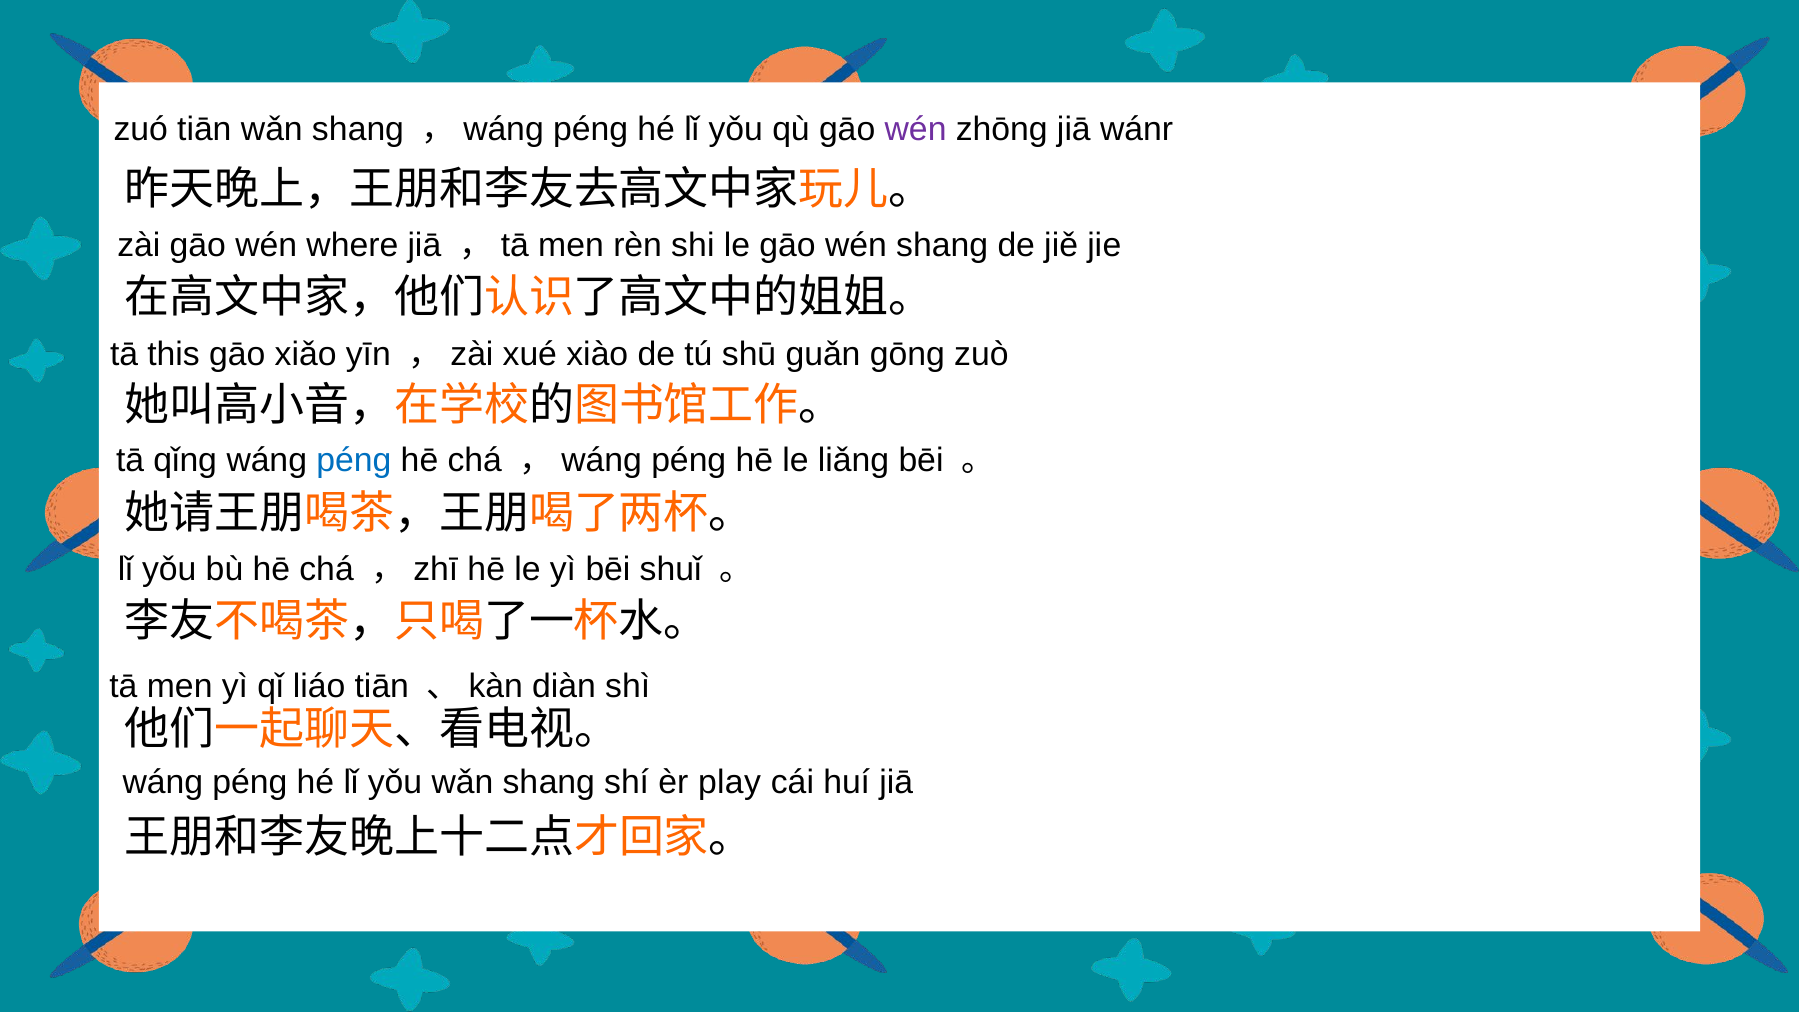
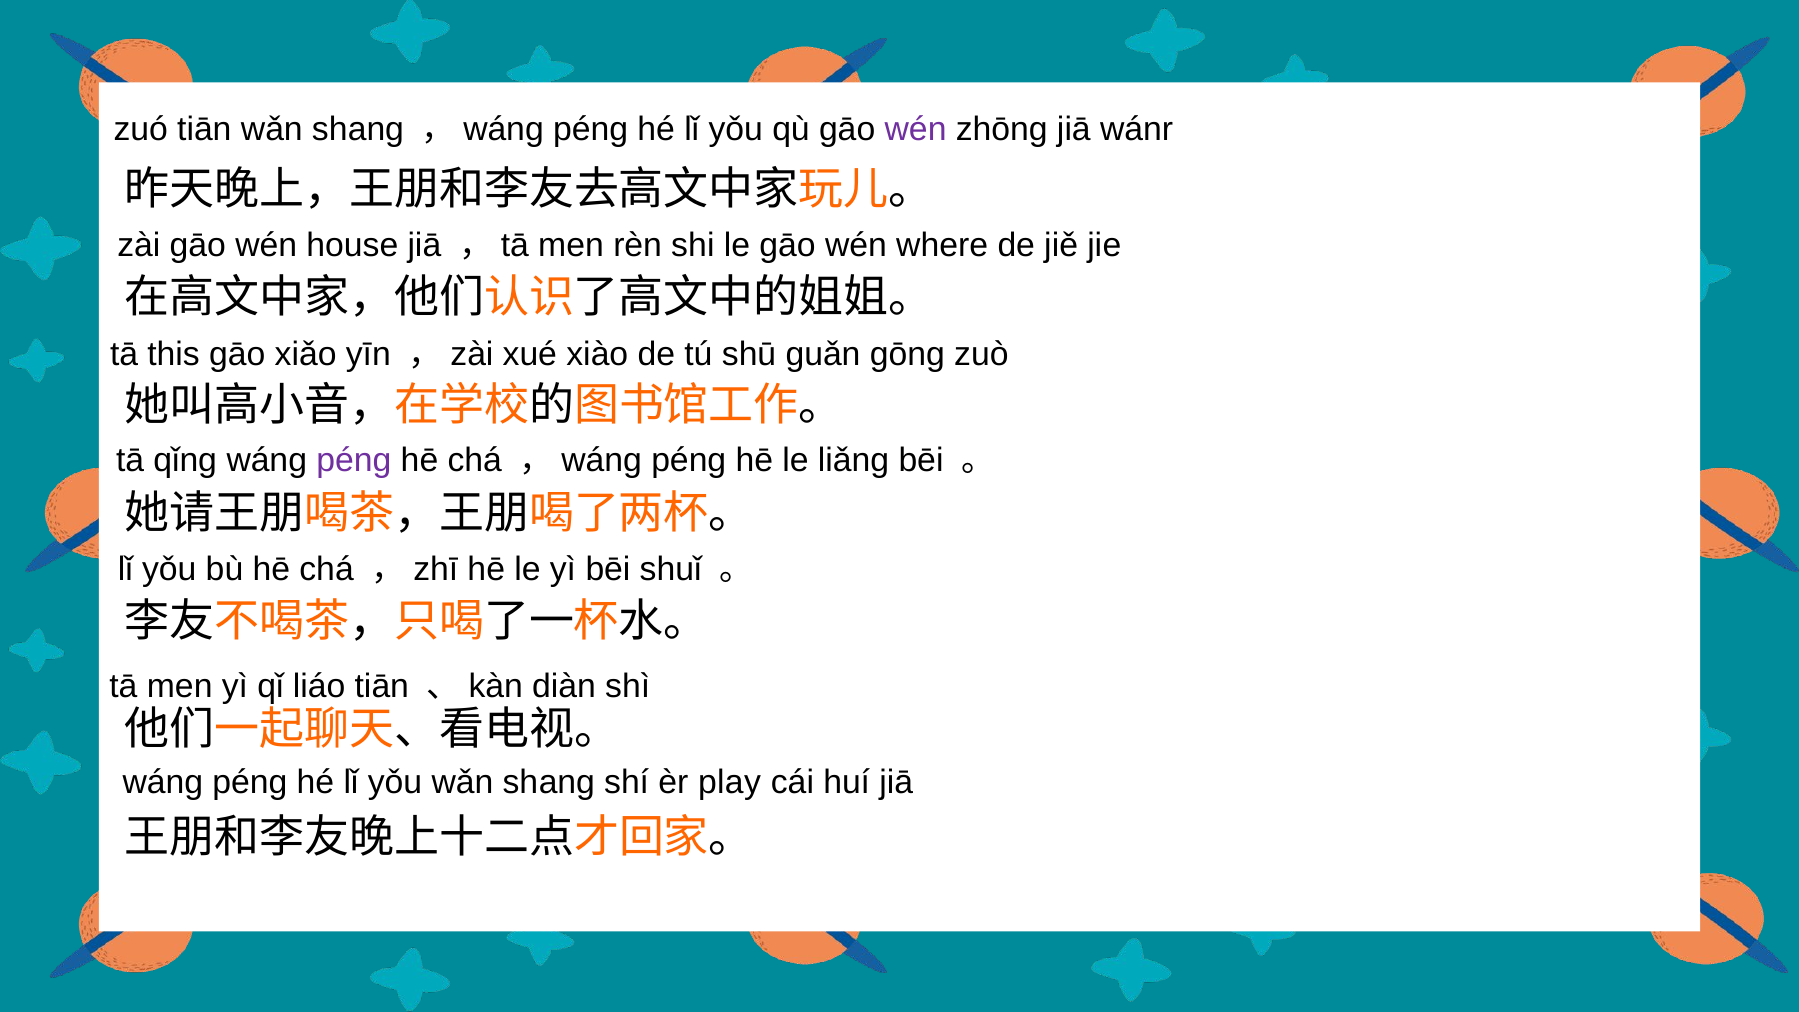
where: where -> house
wén shang: shang -> where
péng at (354, 461) colour: blue -> purple
